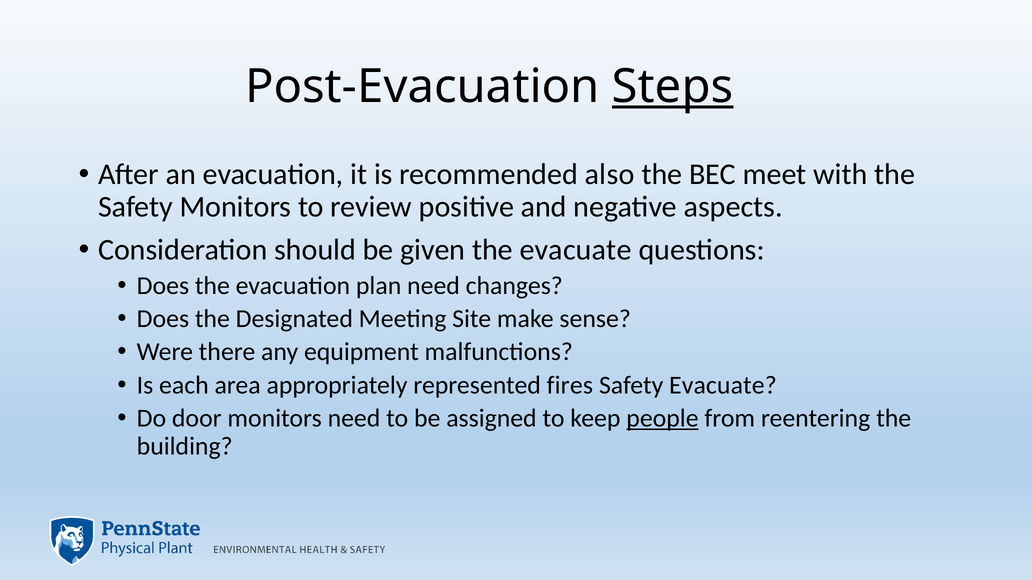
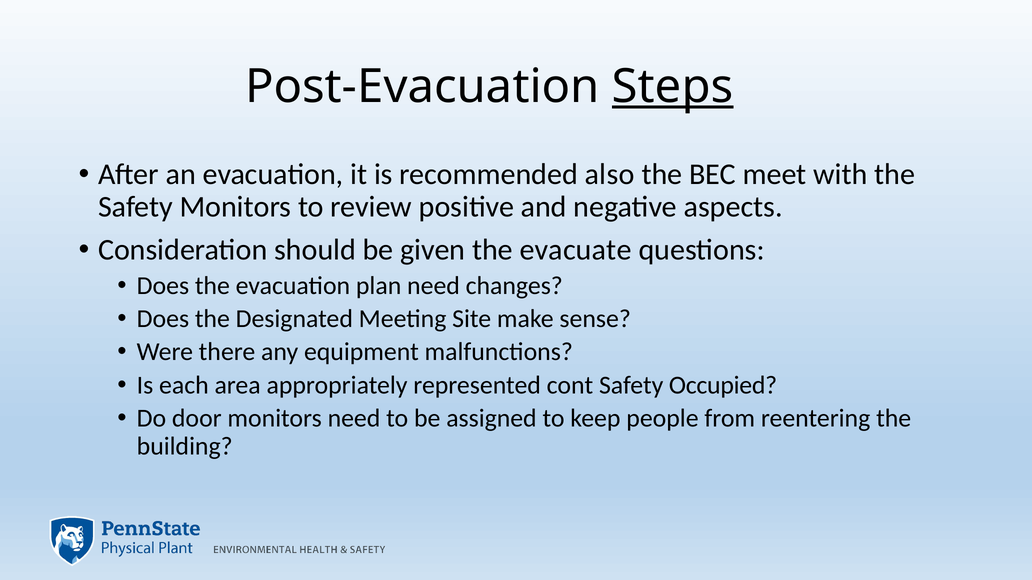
fires: fires -> cont
Safety Evacuate: Evacuate -> Occupied
people underline: present -> none
